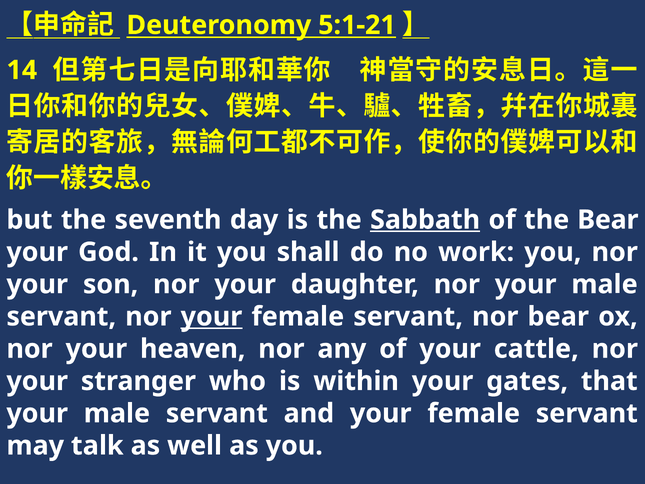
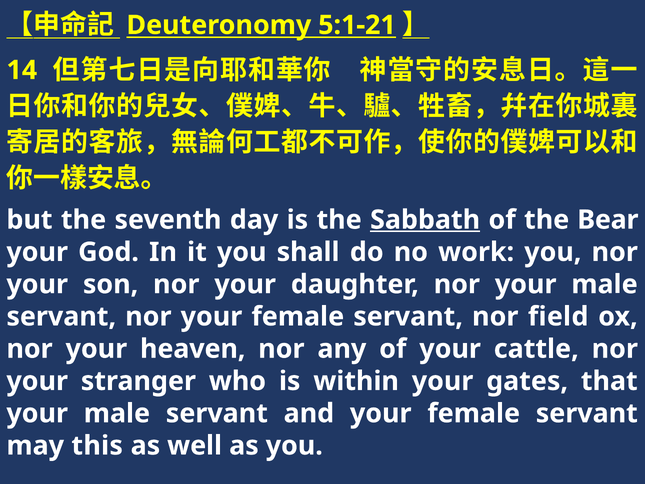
your at (211, 316) underline: present -> none
nor bear: bear -> field
talk: talk -> this
